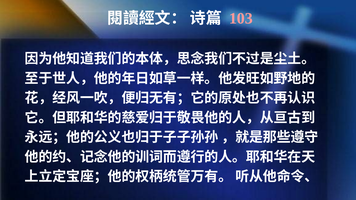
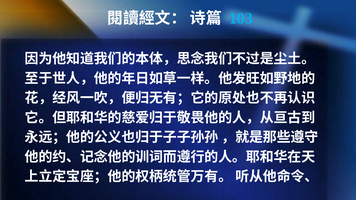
103 colour: pink -> light blue
